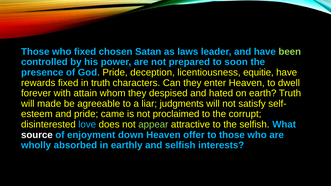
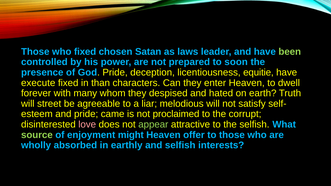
rewards: rewards -> execute
in truth: truth -> than
attain: attain -> many
made: made -> street
judgments: judgments -> melodious
love colour: light blue -> pink
source colour: white -> light green
down: down -> might
